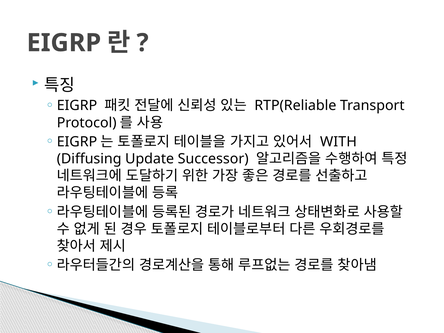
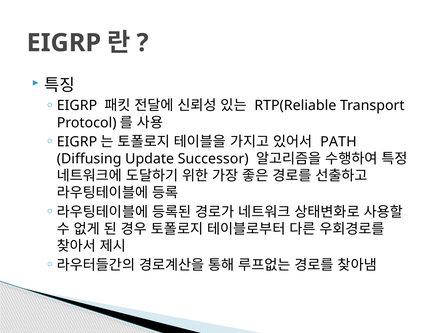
WITH: WITH -> PATH
